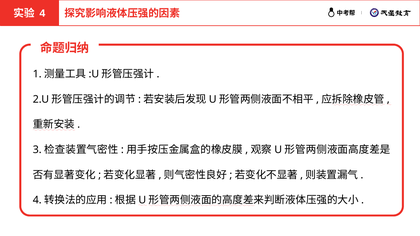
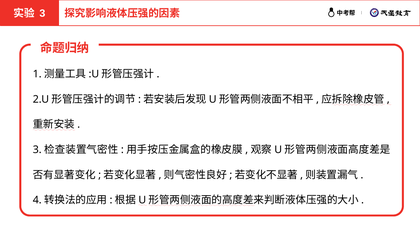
4 at (42, 14): 4 -> 3
